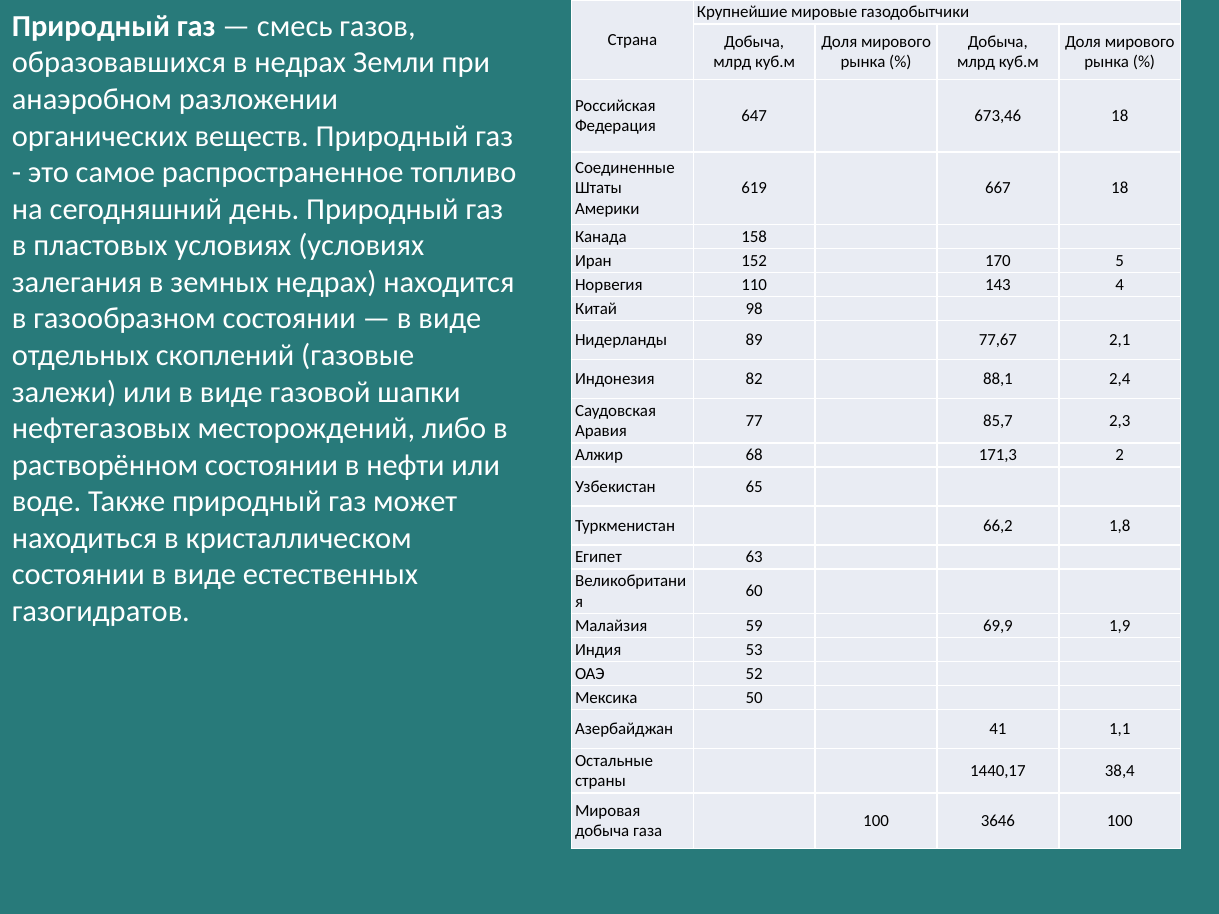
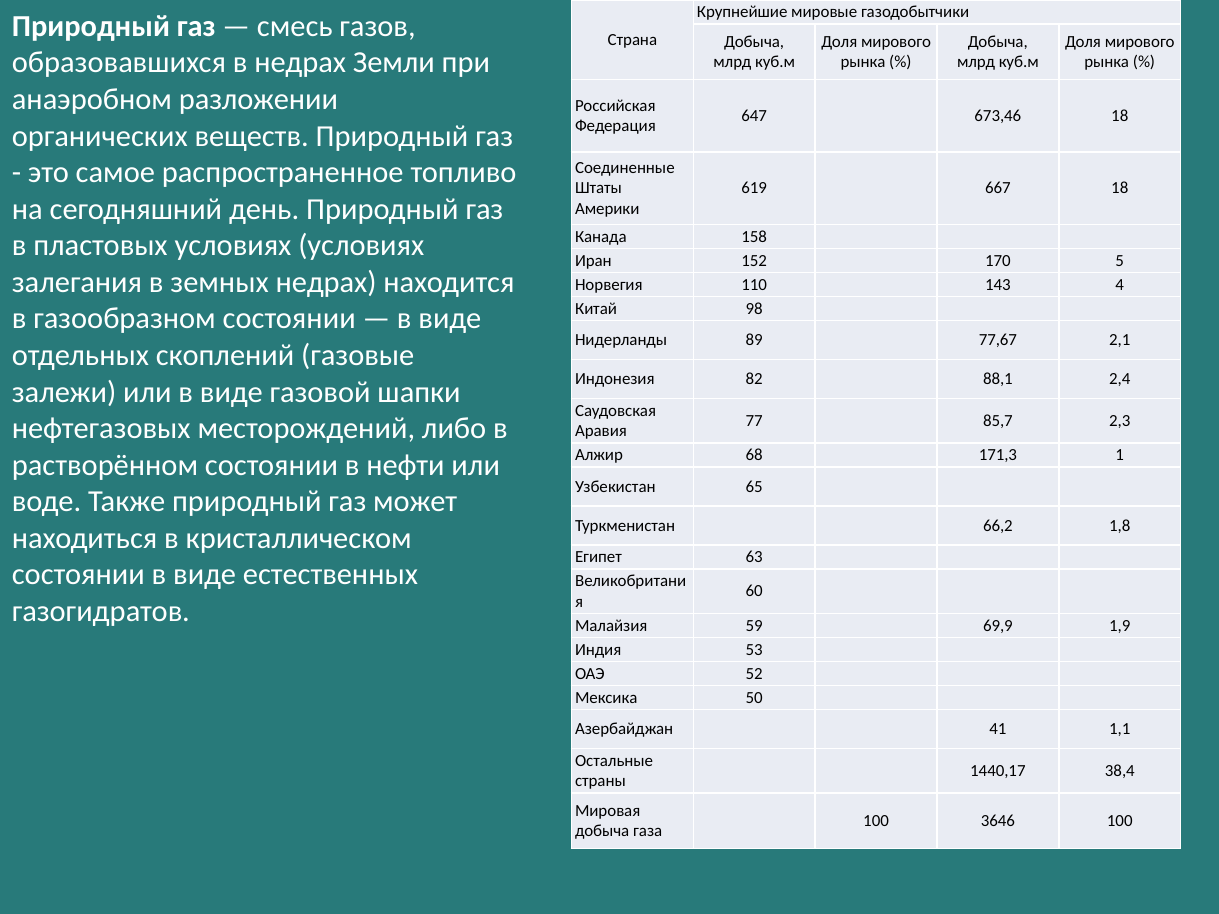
2: 2 -> 1
